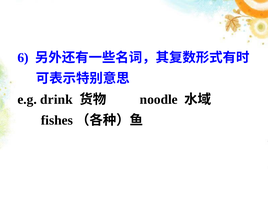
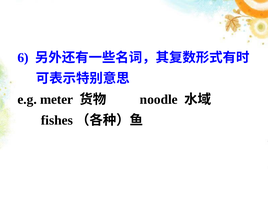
drink: drink -> meter
